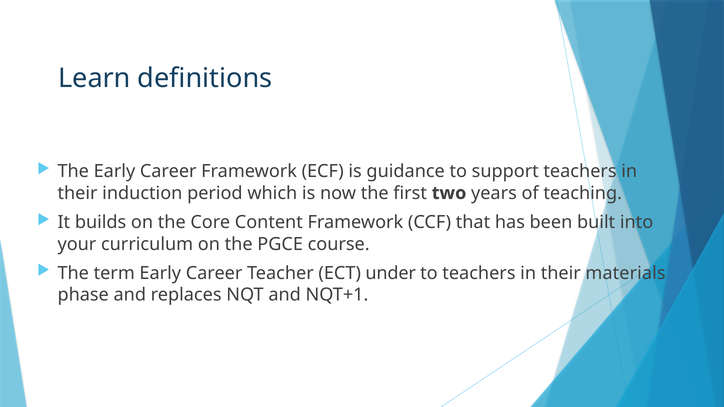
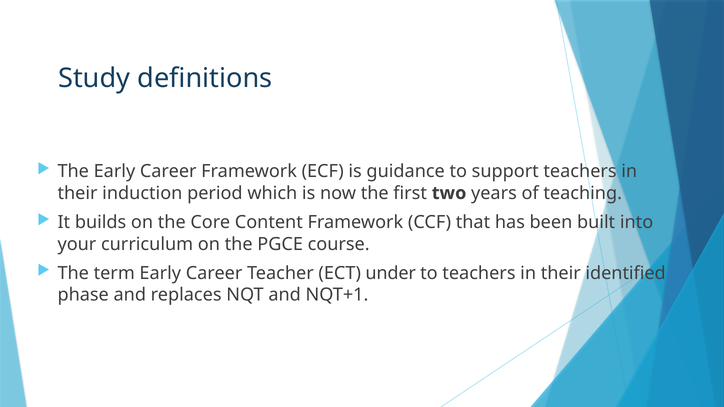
Learn: Learn -> Study
materials: materials -> identified
